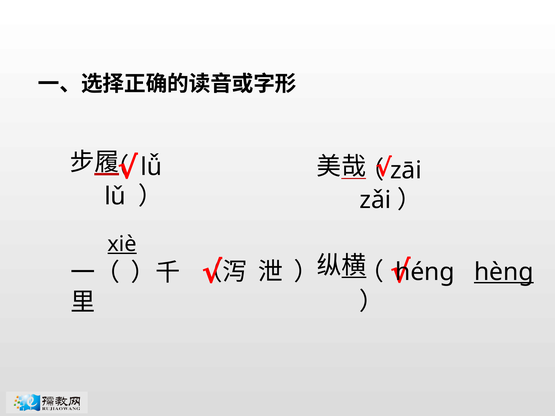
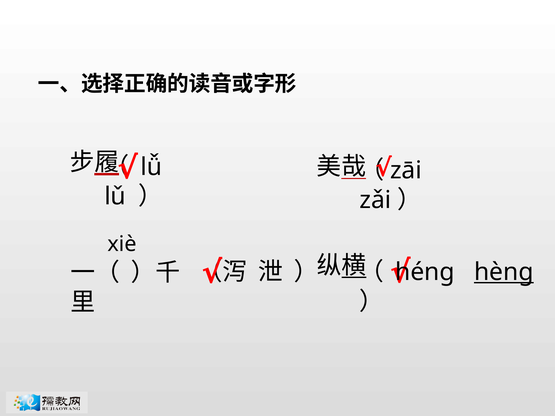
xiè underline: present -> none
